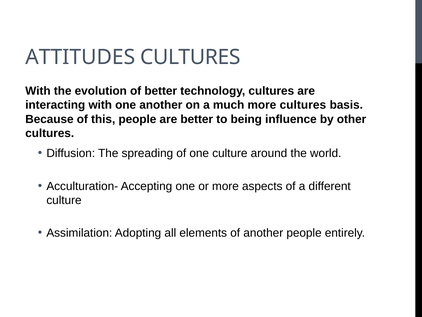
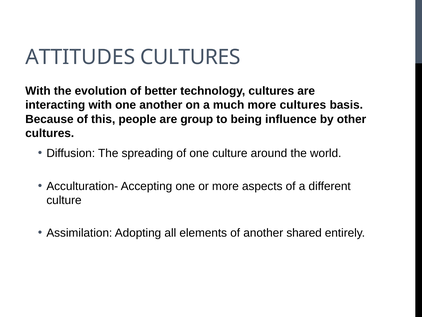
are better: better -> group
another people: people -> shared
